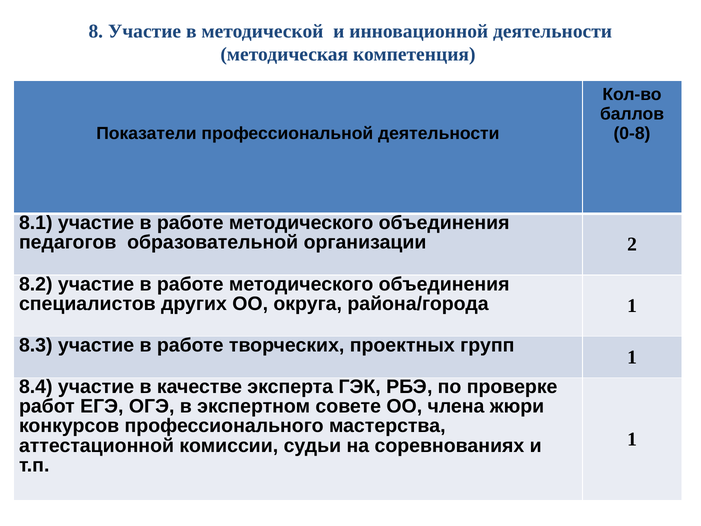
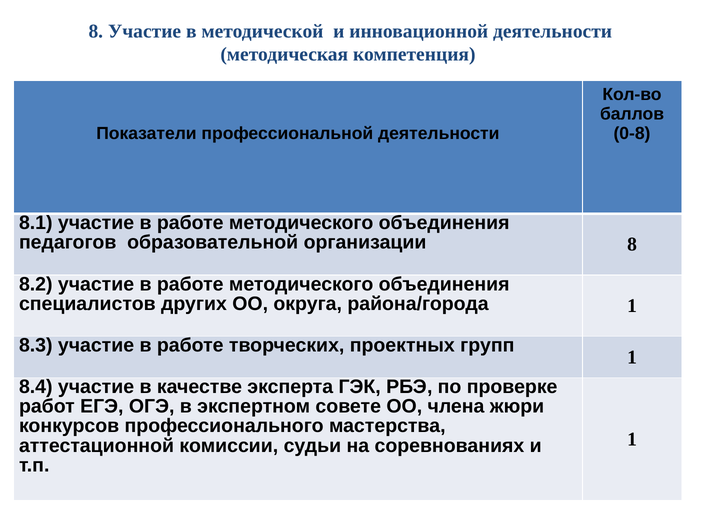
организации 2: 2 -> 8
